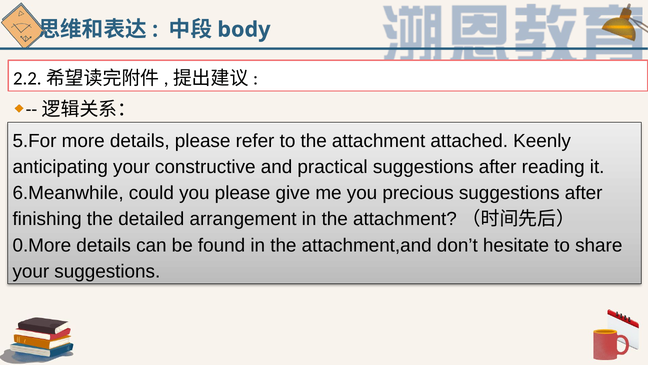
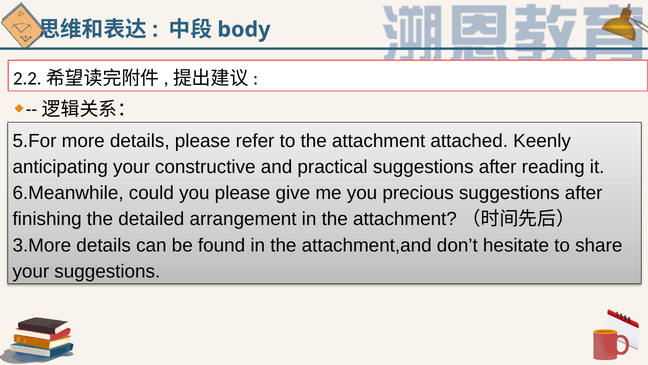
0.More: 0.More -> 3.More
